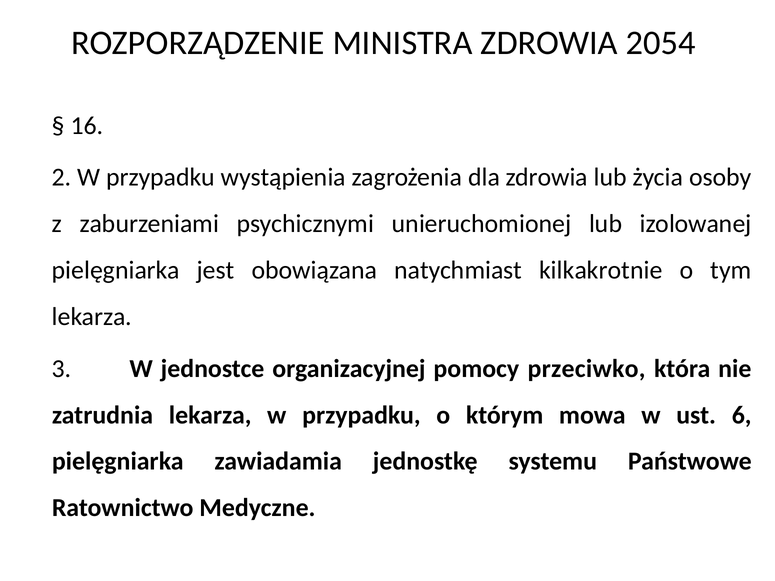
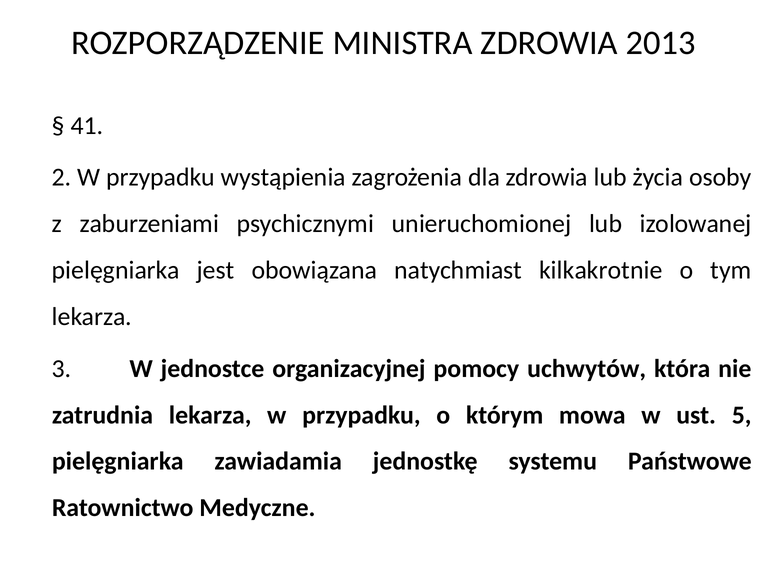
2054: 2054 -> 2013
16: 16 -> 41
przeciwko: przeciwko -> uchwytów
6: 6 -> 5
